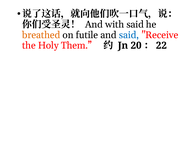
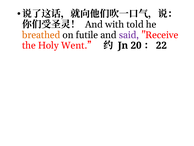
with said: said -> told
said at (129, 35) colour: blue -> purple
Them: Them -> Went
